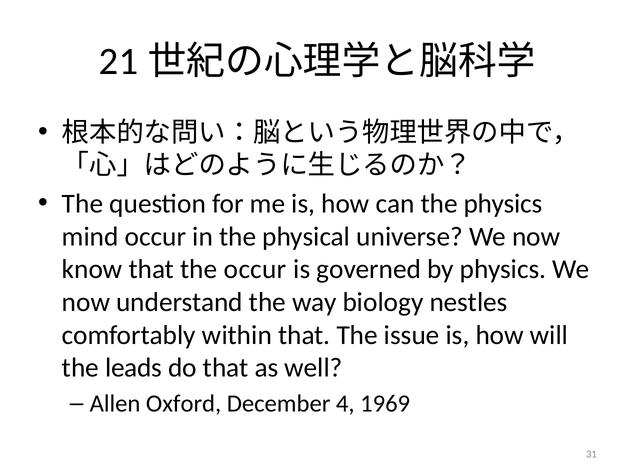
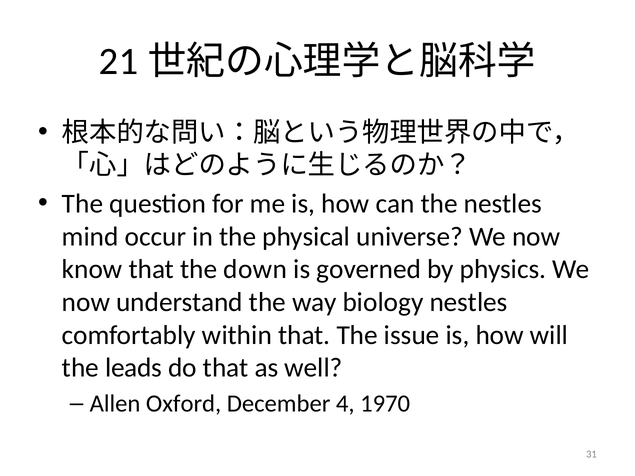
the physics: physics -> nestles
the occur: occur -> down
1969: 1969 -> 1970
